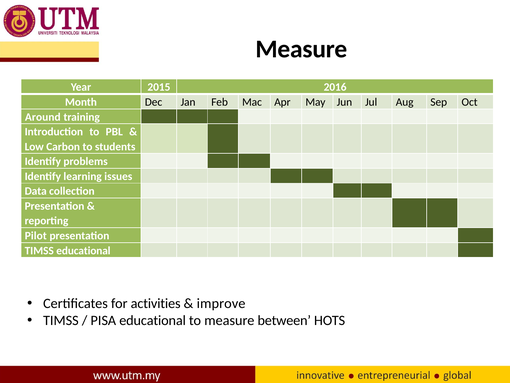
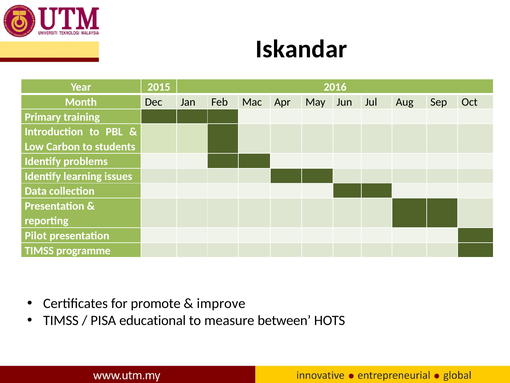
Measure at (302, 49): Measure -> Iskandar
Around: Around -> Primary
TIMSS educational: educational -> programme
activities: activities -> promote
